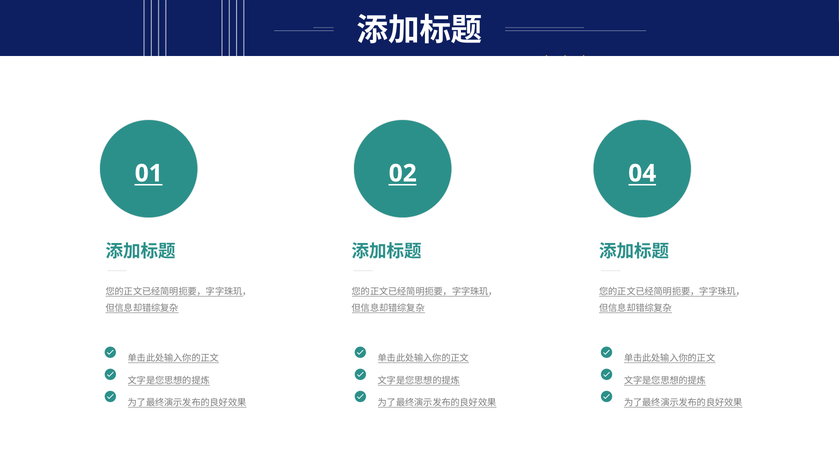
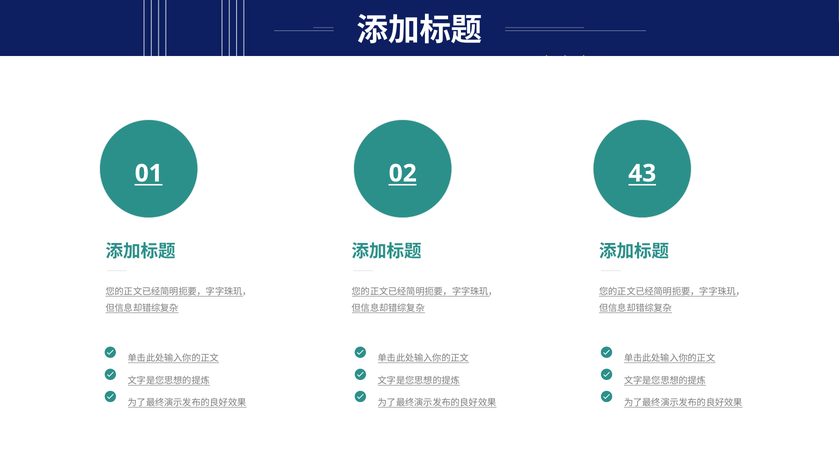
04: 04 -> 43
